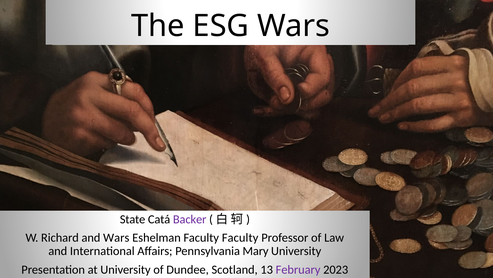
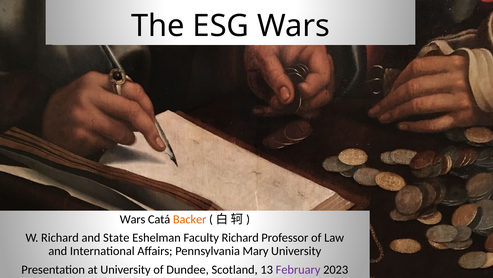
State at (133, 219): State -> Wars
Backer colour: purple -> orange
and Wars: Wars -> State
Faculty Faculty: Faculty -> Richard
